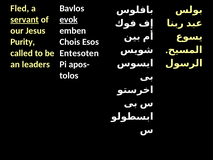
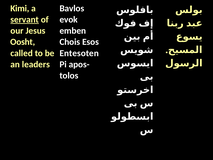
Fled: Fled -> Kimi
evok underline: present -> none
Purity: Purity -> Oosht
